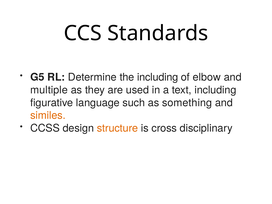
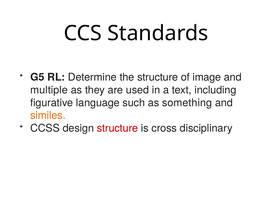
the including: including -> structure
elbow: elbow -> image
structure at (117, 128) colour: orange -> red
